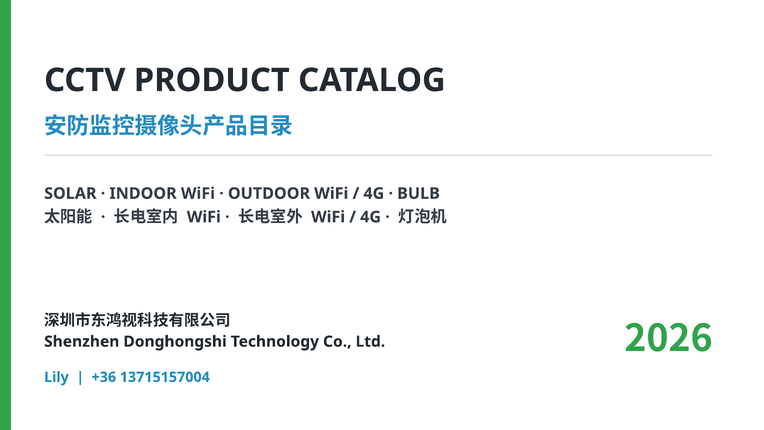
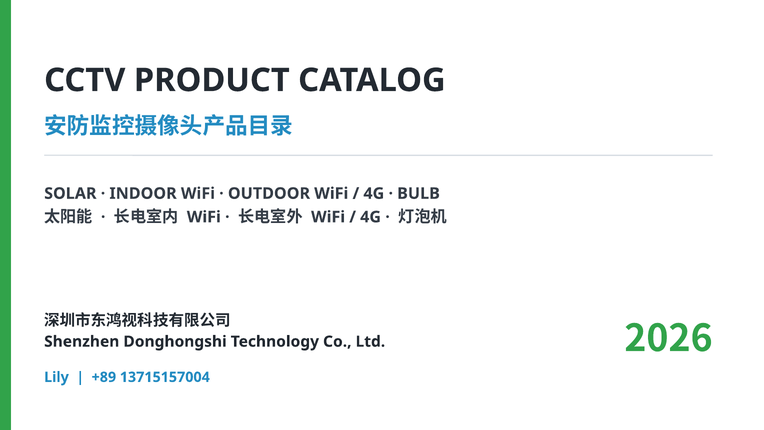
+36: +36 -> +89
